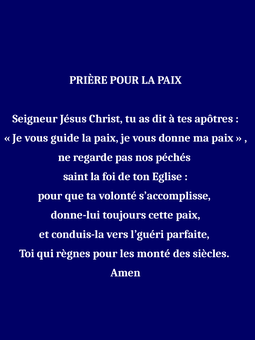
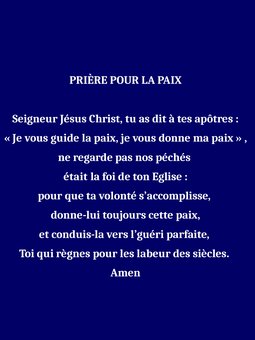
saint: saint -> était
monté: monté -> labeur
